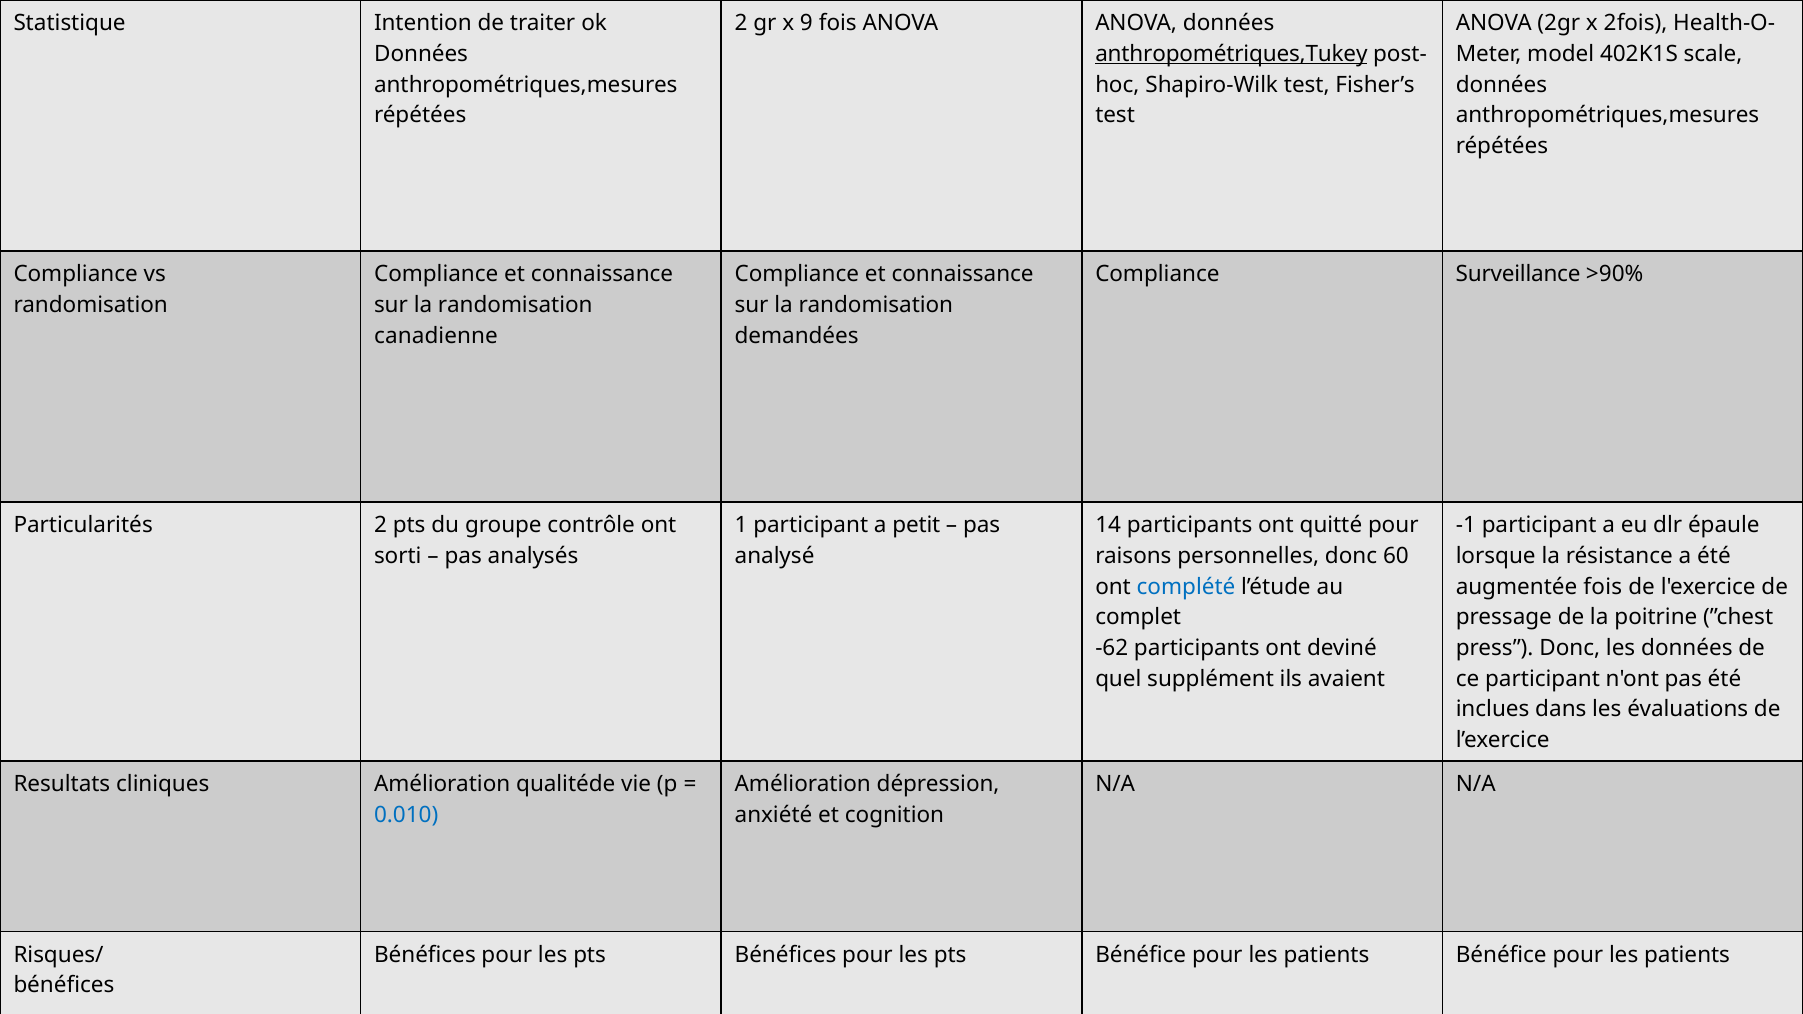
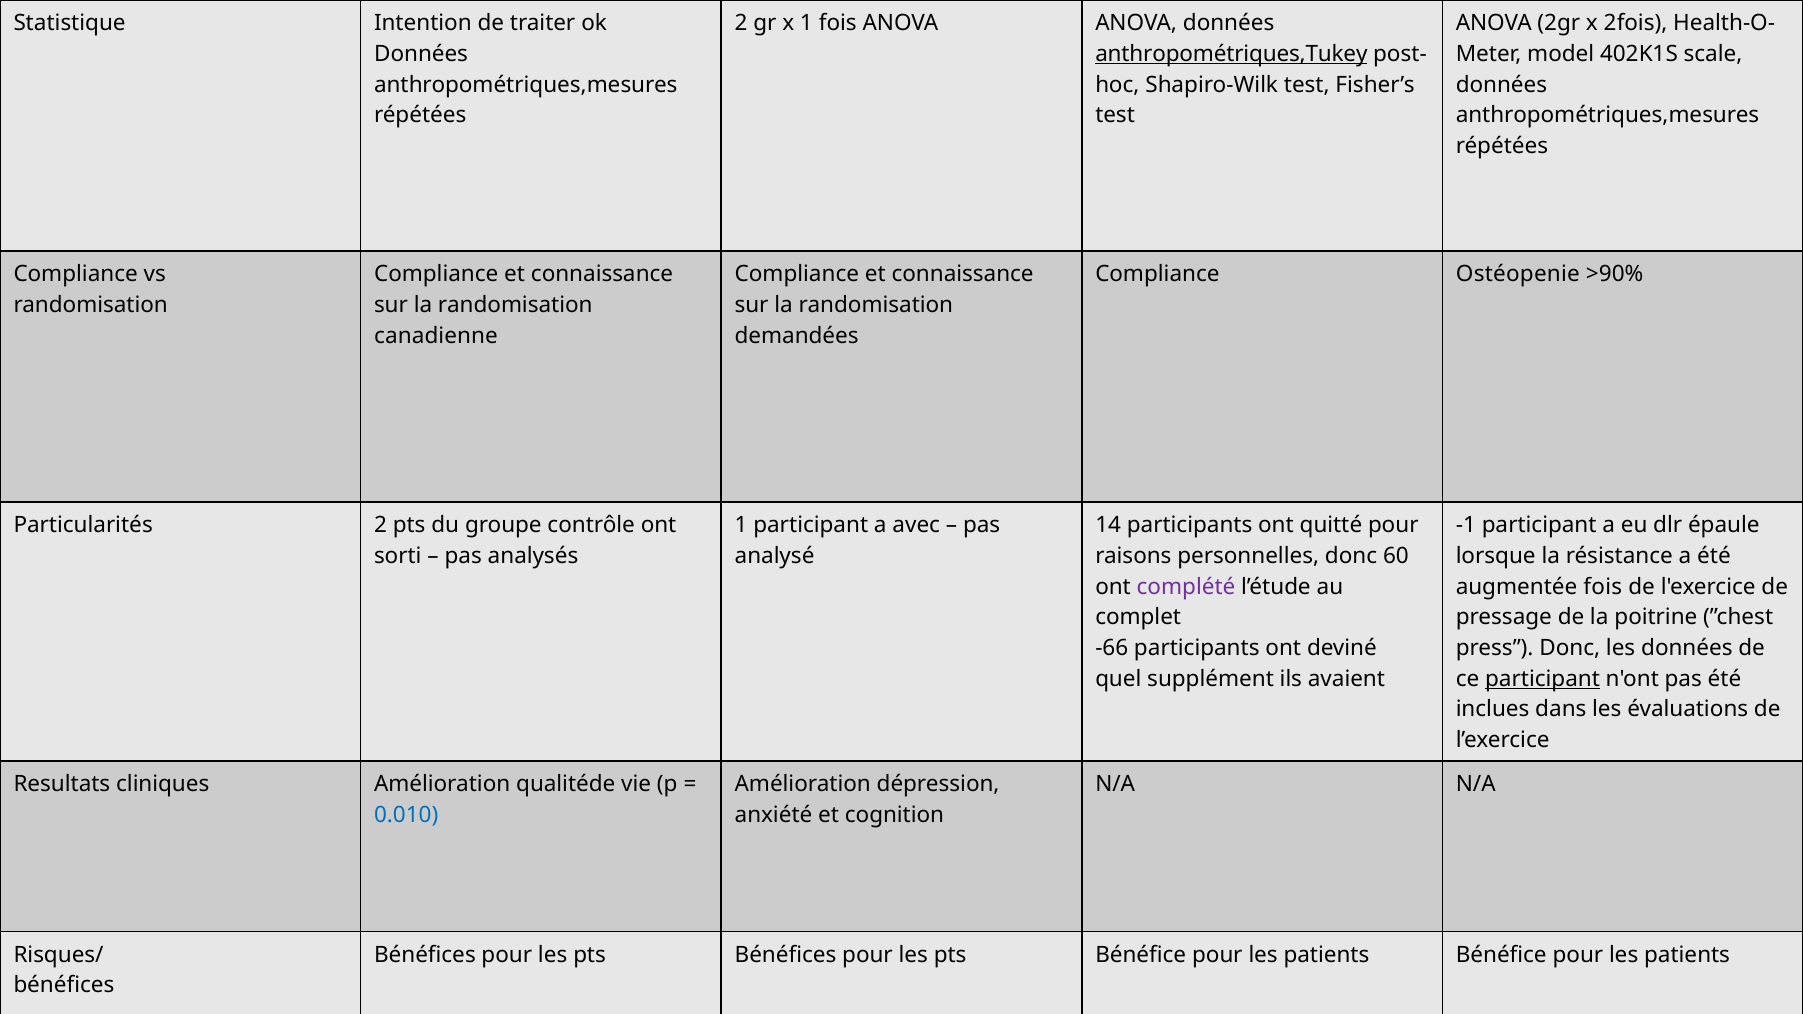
x 9: 9 -> 1
Surveillance: Surveillance -> Ostéopenie
petit: petit -> avec
complété colour: blue -> purple
-62: -62 -> -66
participant at (1543, 679) underline: none -> present
